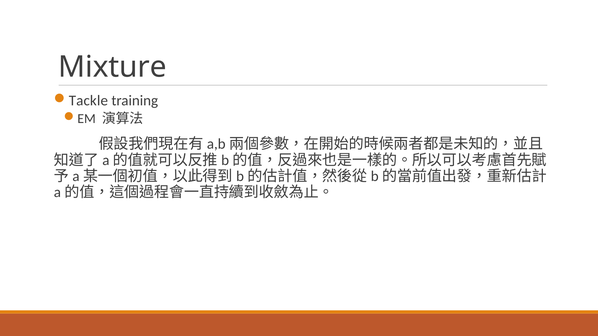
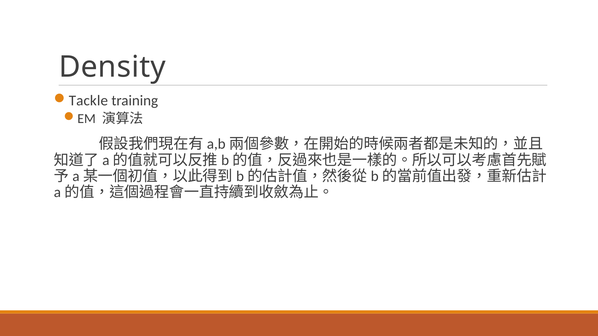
Mixture: Mixture -> Density
